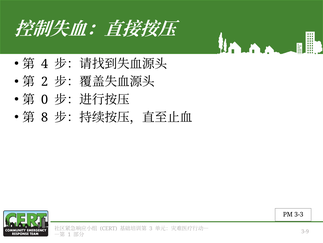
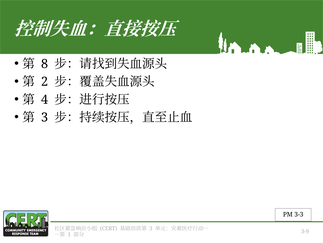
4: 4 -> 8
0: 0 -> 4
8 at (45, 117): 8 -> 3
